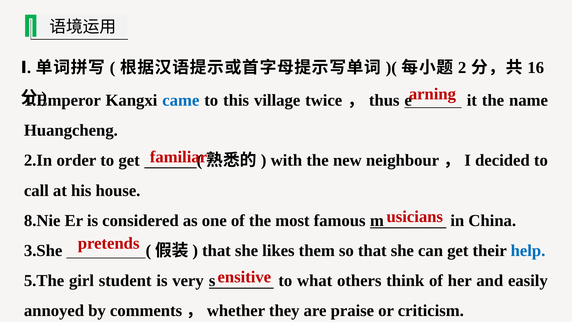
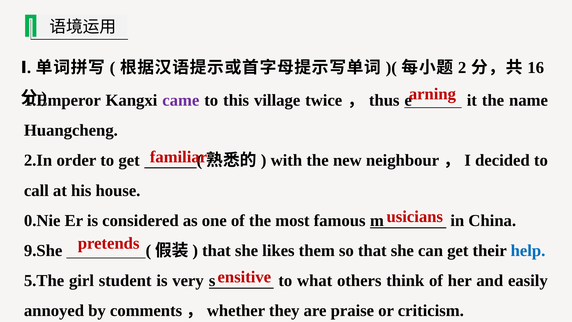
came colour: blue -> purple
8.Nie: 8.Nie -> 0.Nie
3.She: 3.She -> 9.She
